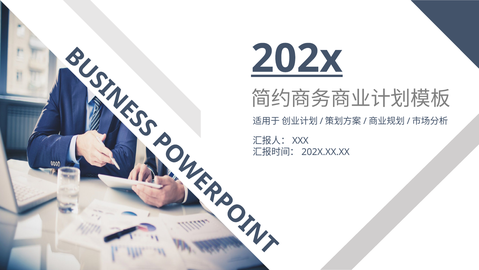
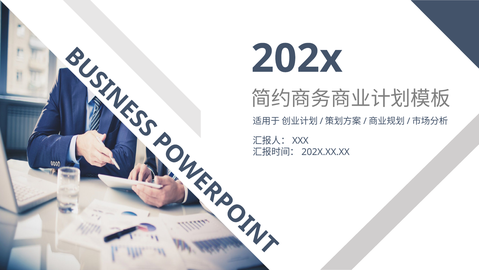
202x underline: present -> none
